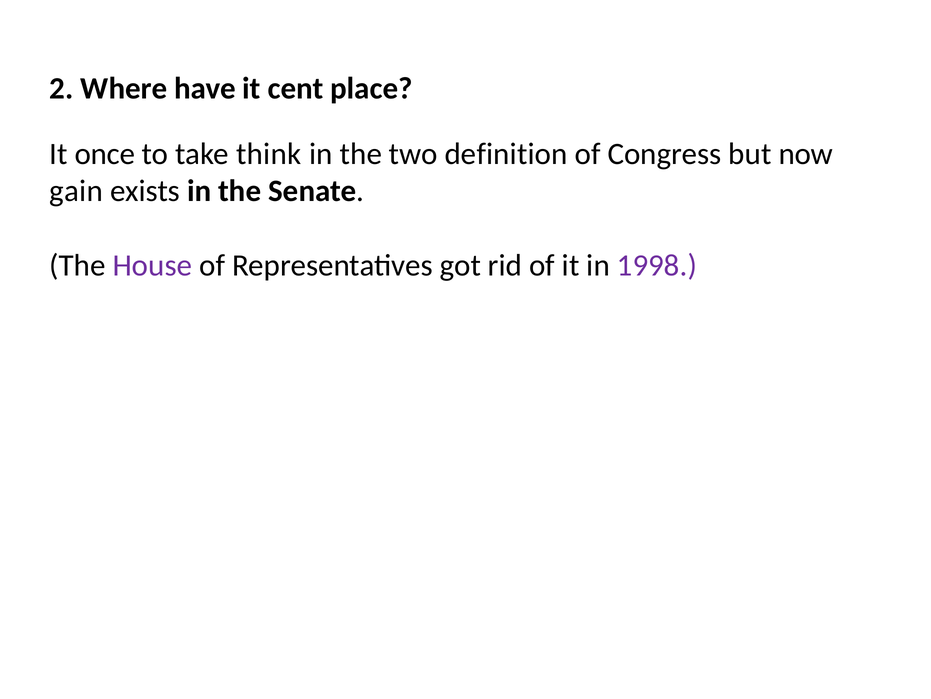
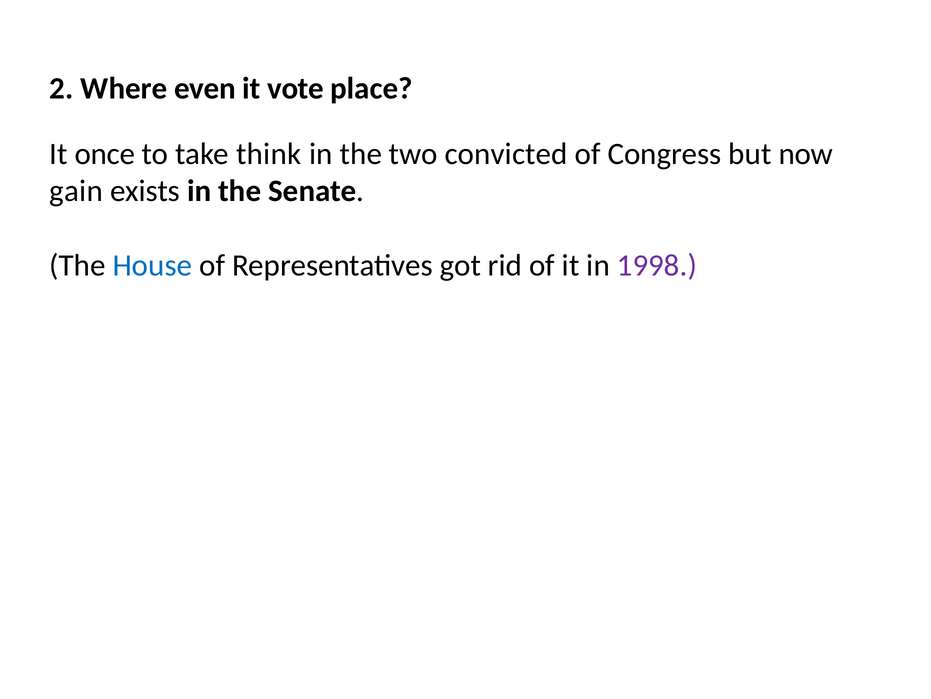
have: have -> even
cent: cent -> vote
definition: definition -> convicted
House colour: purple -> blue
